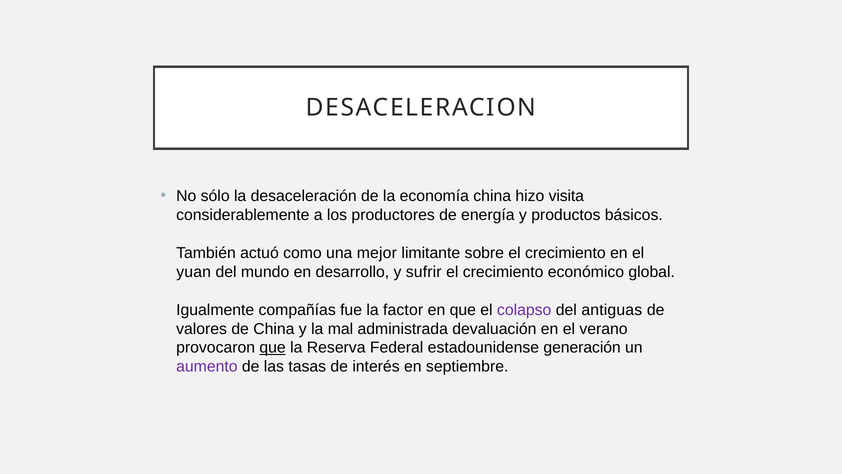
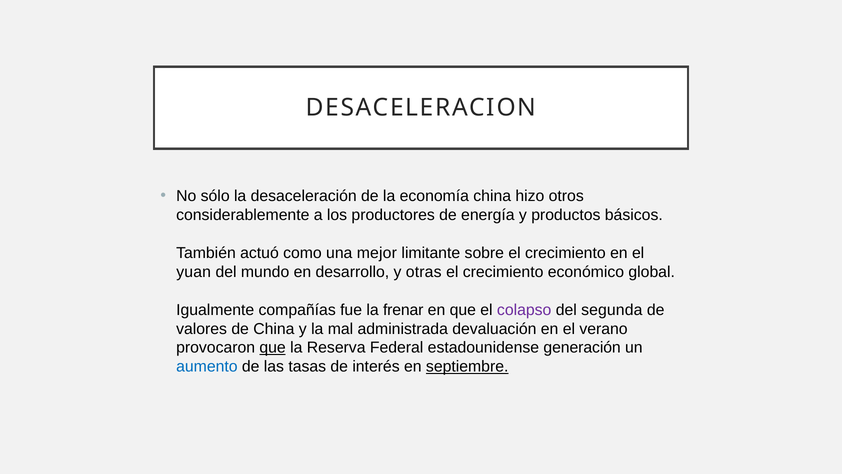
visita: visita -> otros
sufrir: sufrir -> otras
factor: factor -> frenar
antiguas: antiguas -> segunda
aumento colour: purple -> blue
septiembre underline: none -> present
